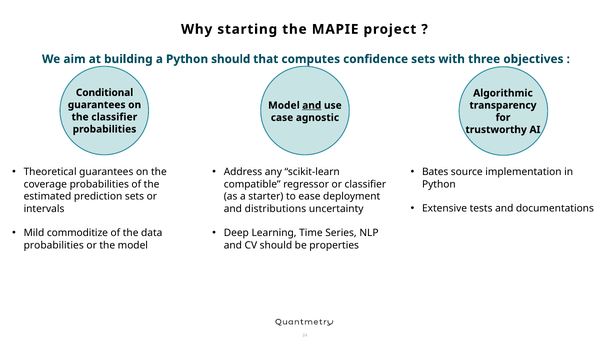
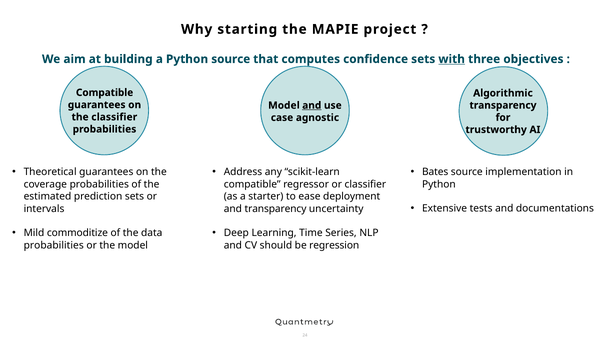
Python should: should -> source
with underline: none -> present
Conditional at (105, 93): Conditional -> Compatible
and distributions: distributions -> transparency
properties: properties -> regression
